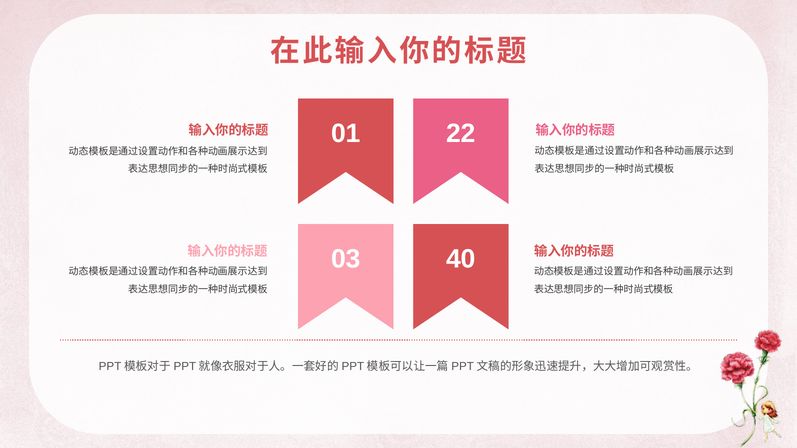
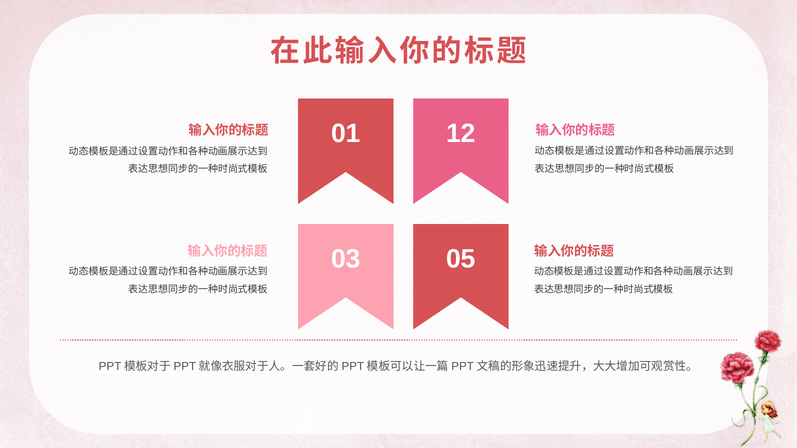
22: 22 -> 12
40: 40 -> 05
